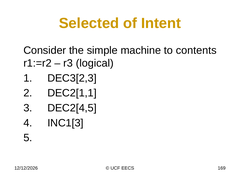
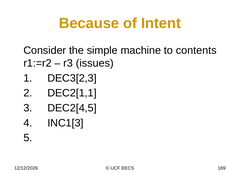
Selected: Selected -> Because
logical: logical -> issues
